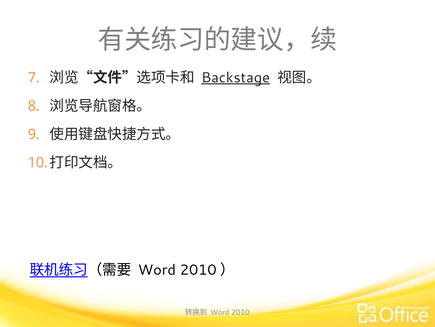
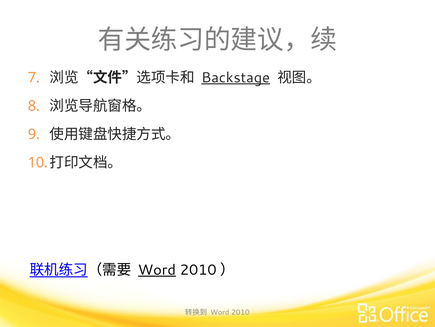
Word at (157, 269) underline: none -> present
